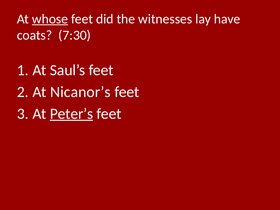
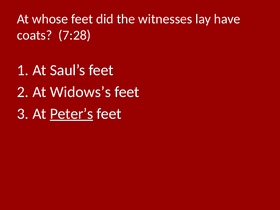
whose underline: present -> none
7:30: 7:30 -> 7:28
Nicanor’s: Nicanor’s -> Widows’s
